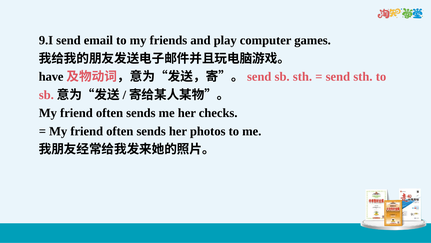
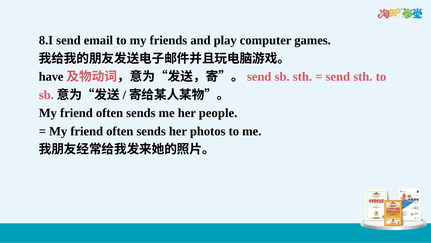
9.I: 9.I -> 8.I
checks: checks -> people
